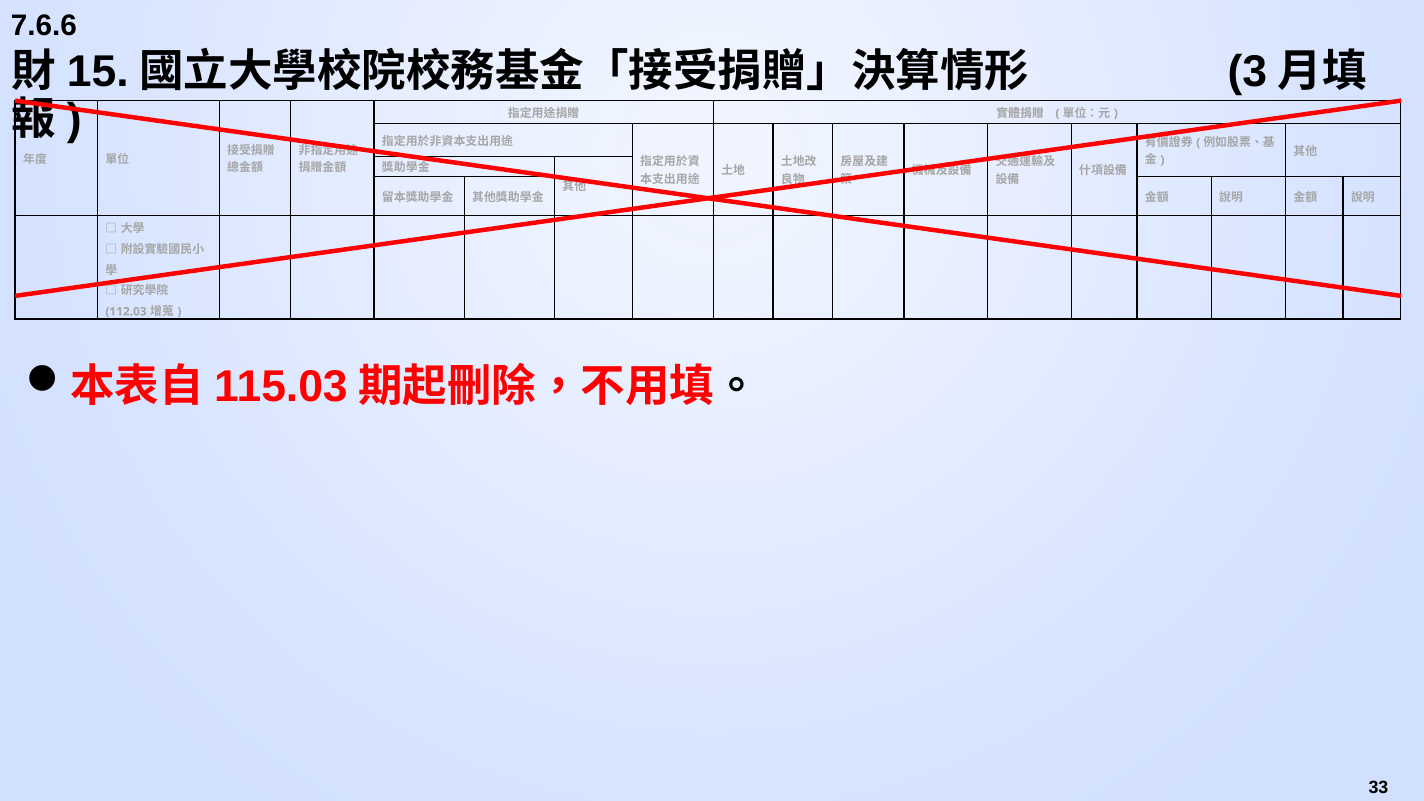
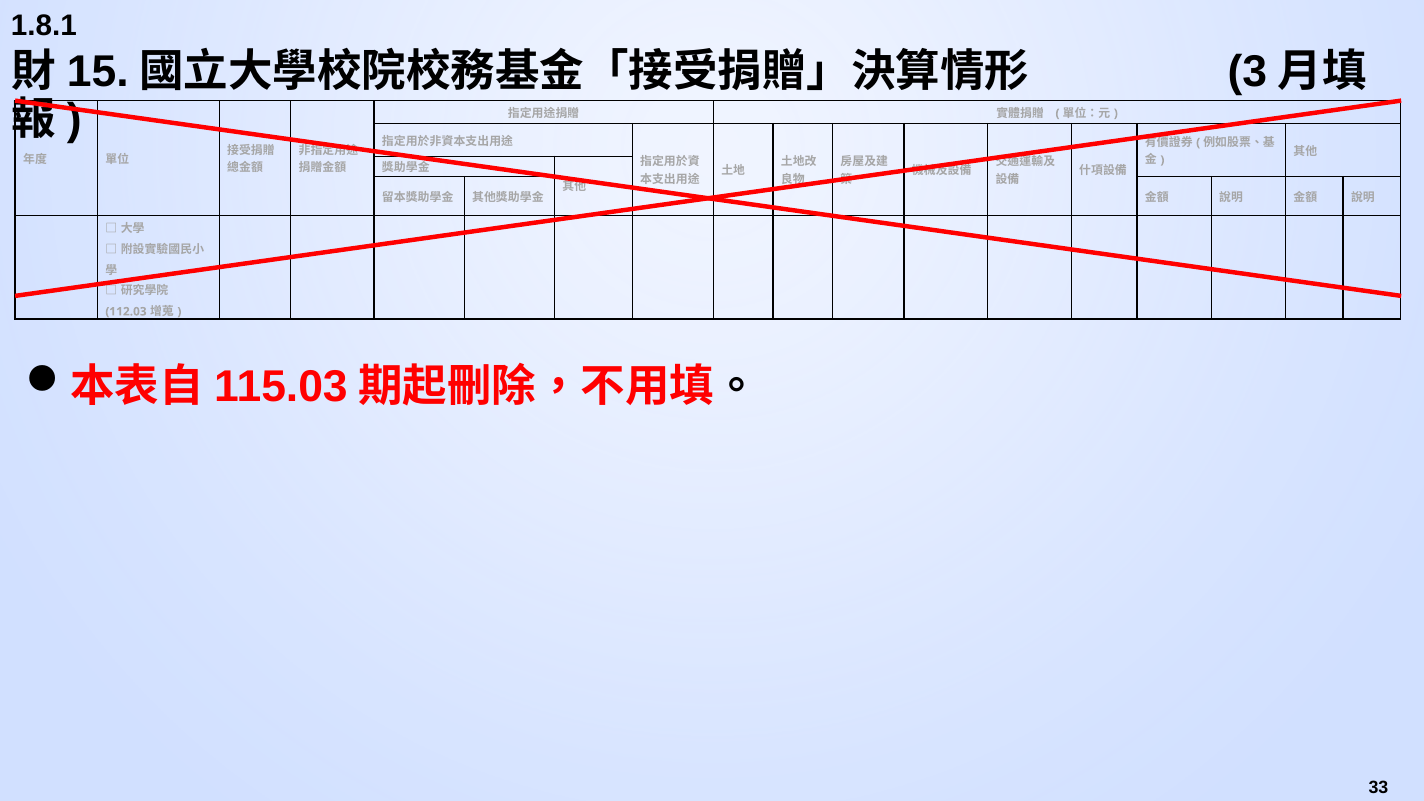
7.6.6: 7.6.6 -> 1.8.1
